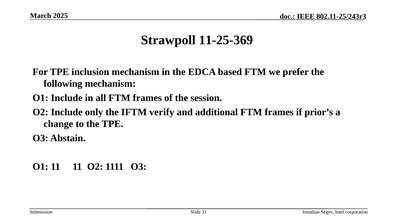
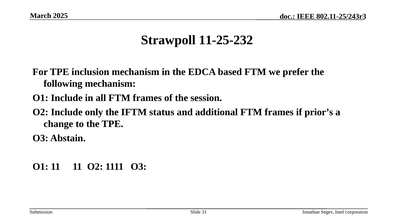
11-25-369: 11-25-369 -> 11-25-232
verify: verify -> status
